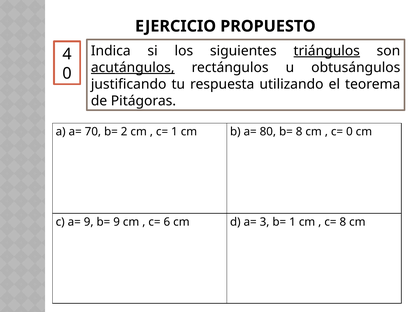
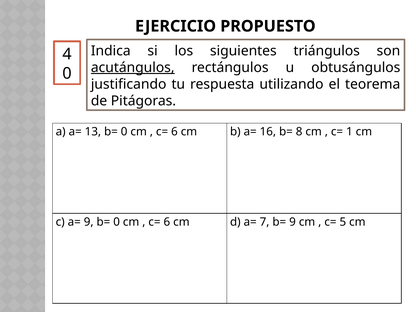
triángulos underline: present -> none
70: 70 -> 13
2 at (124, 132): 2 -> 0
1 at (174, 132): 1 -> 6
80: 80 -> 16
c= 0: 0 -> 1
9 b= 9: 9 -> 0
3: 3 -> 7
b= 1: 1 -> 9
c= 8: 8 -> 5
